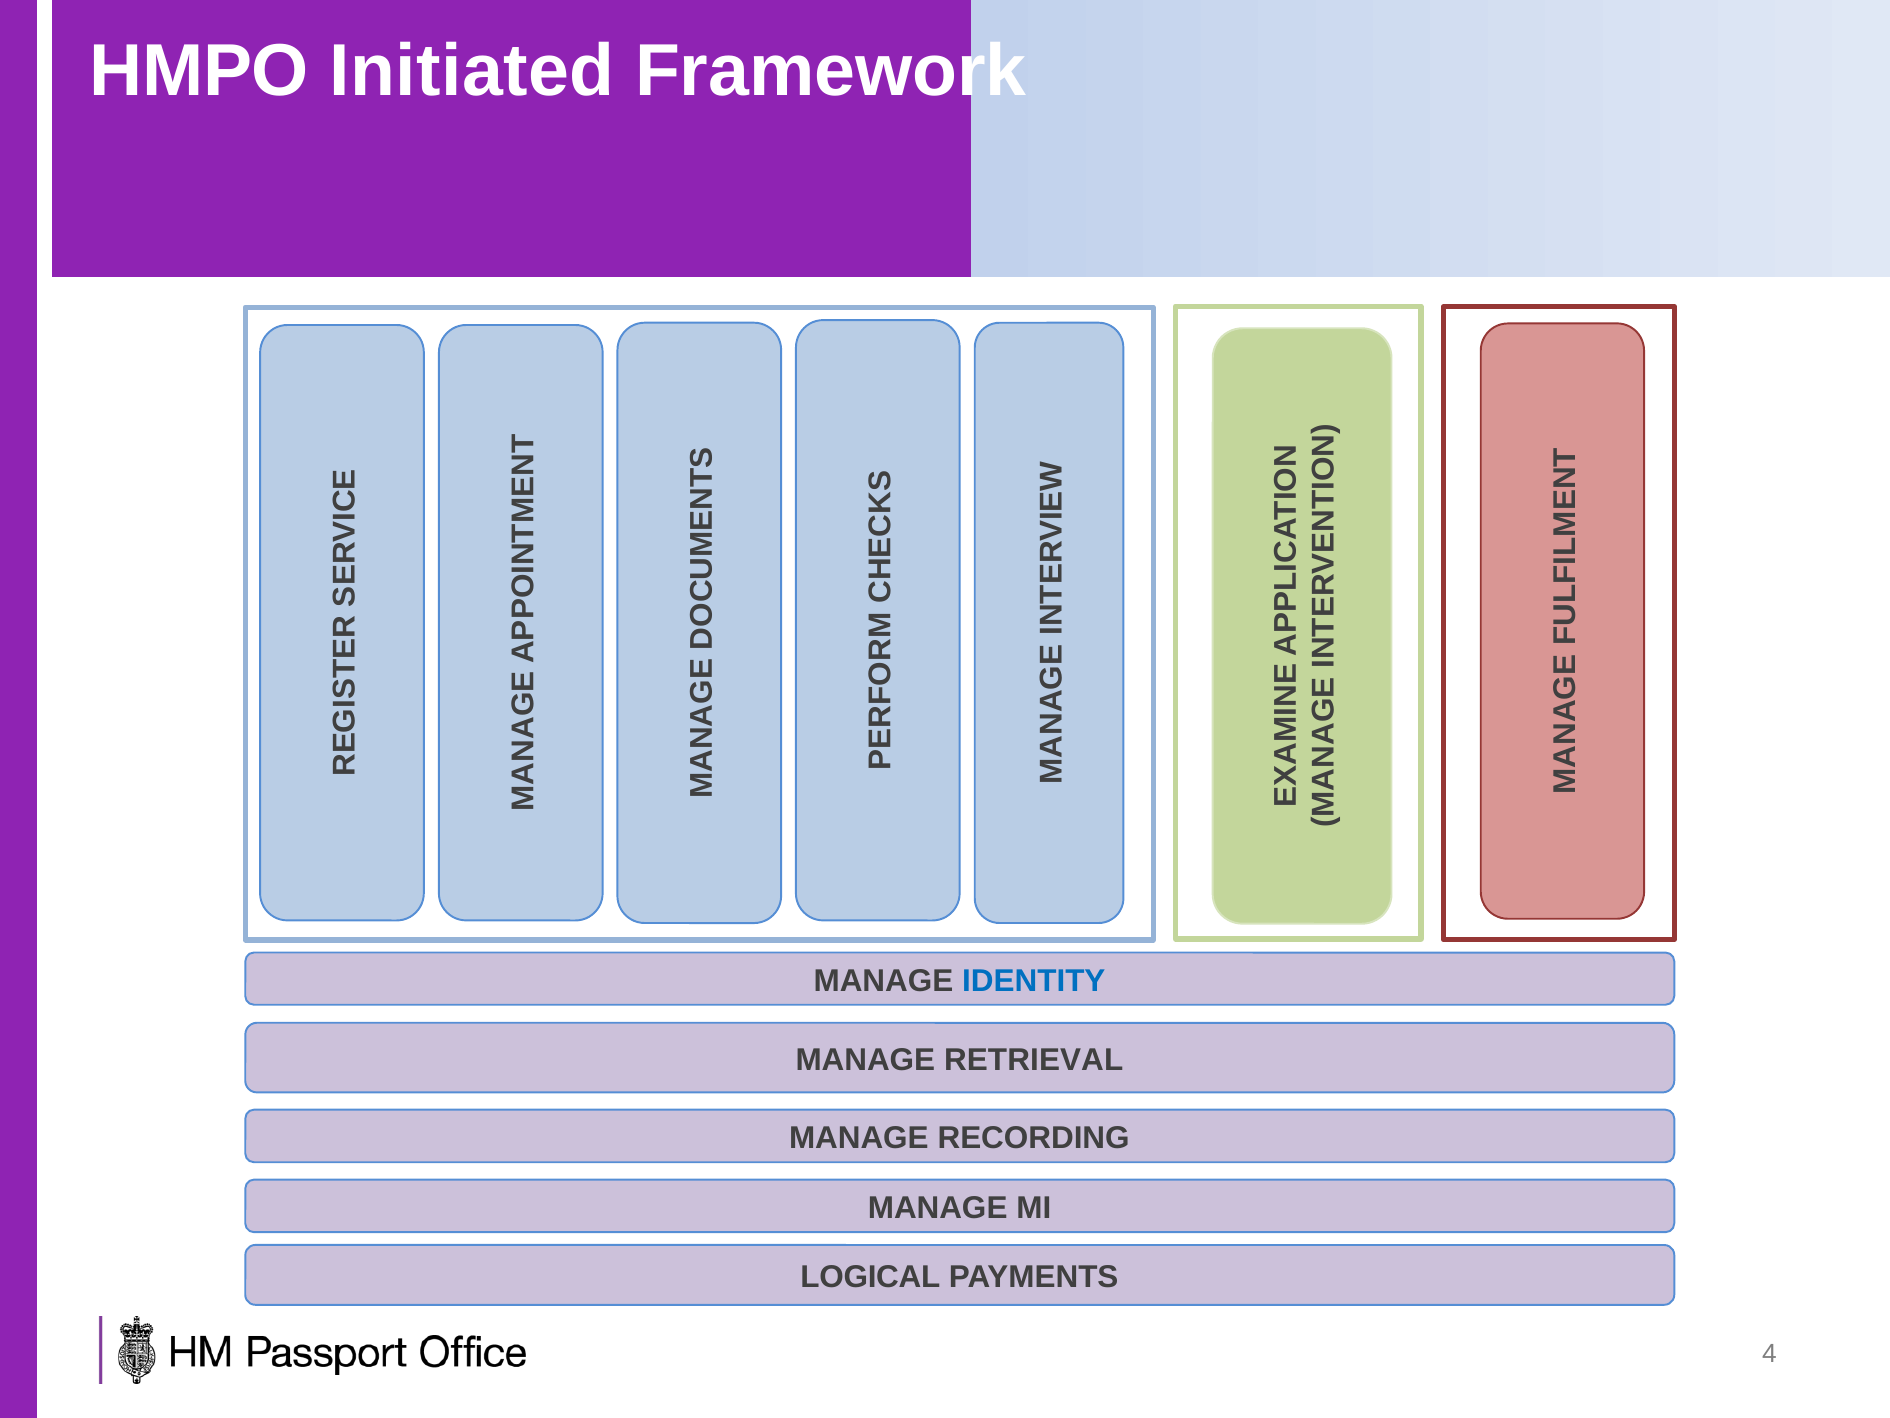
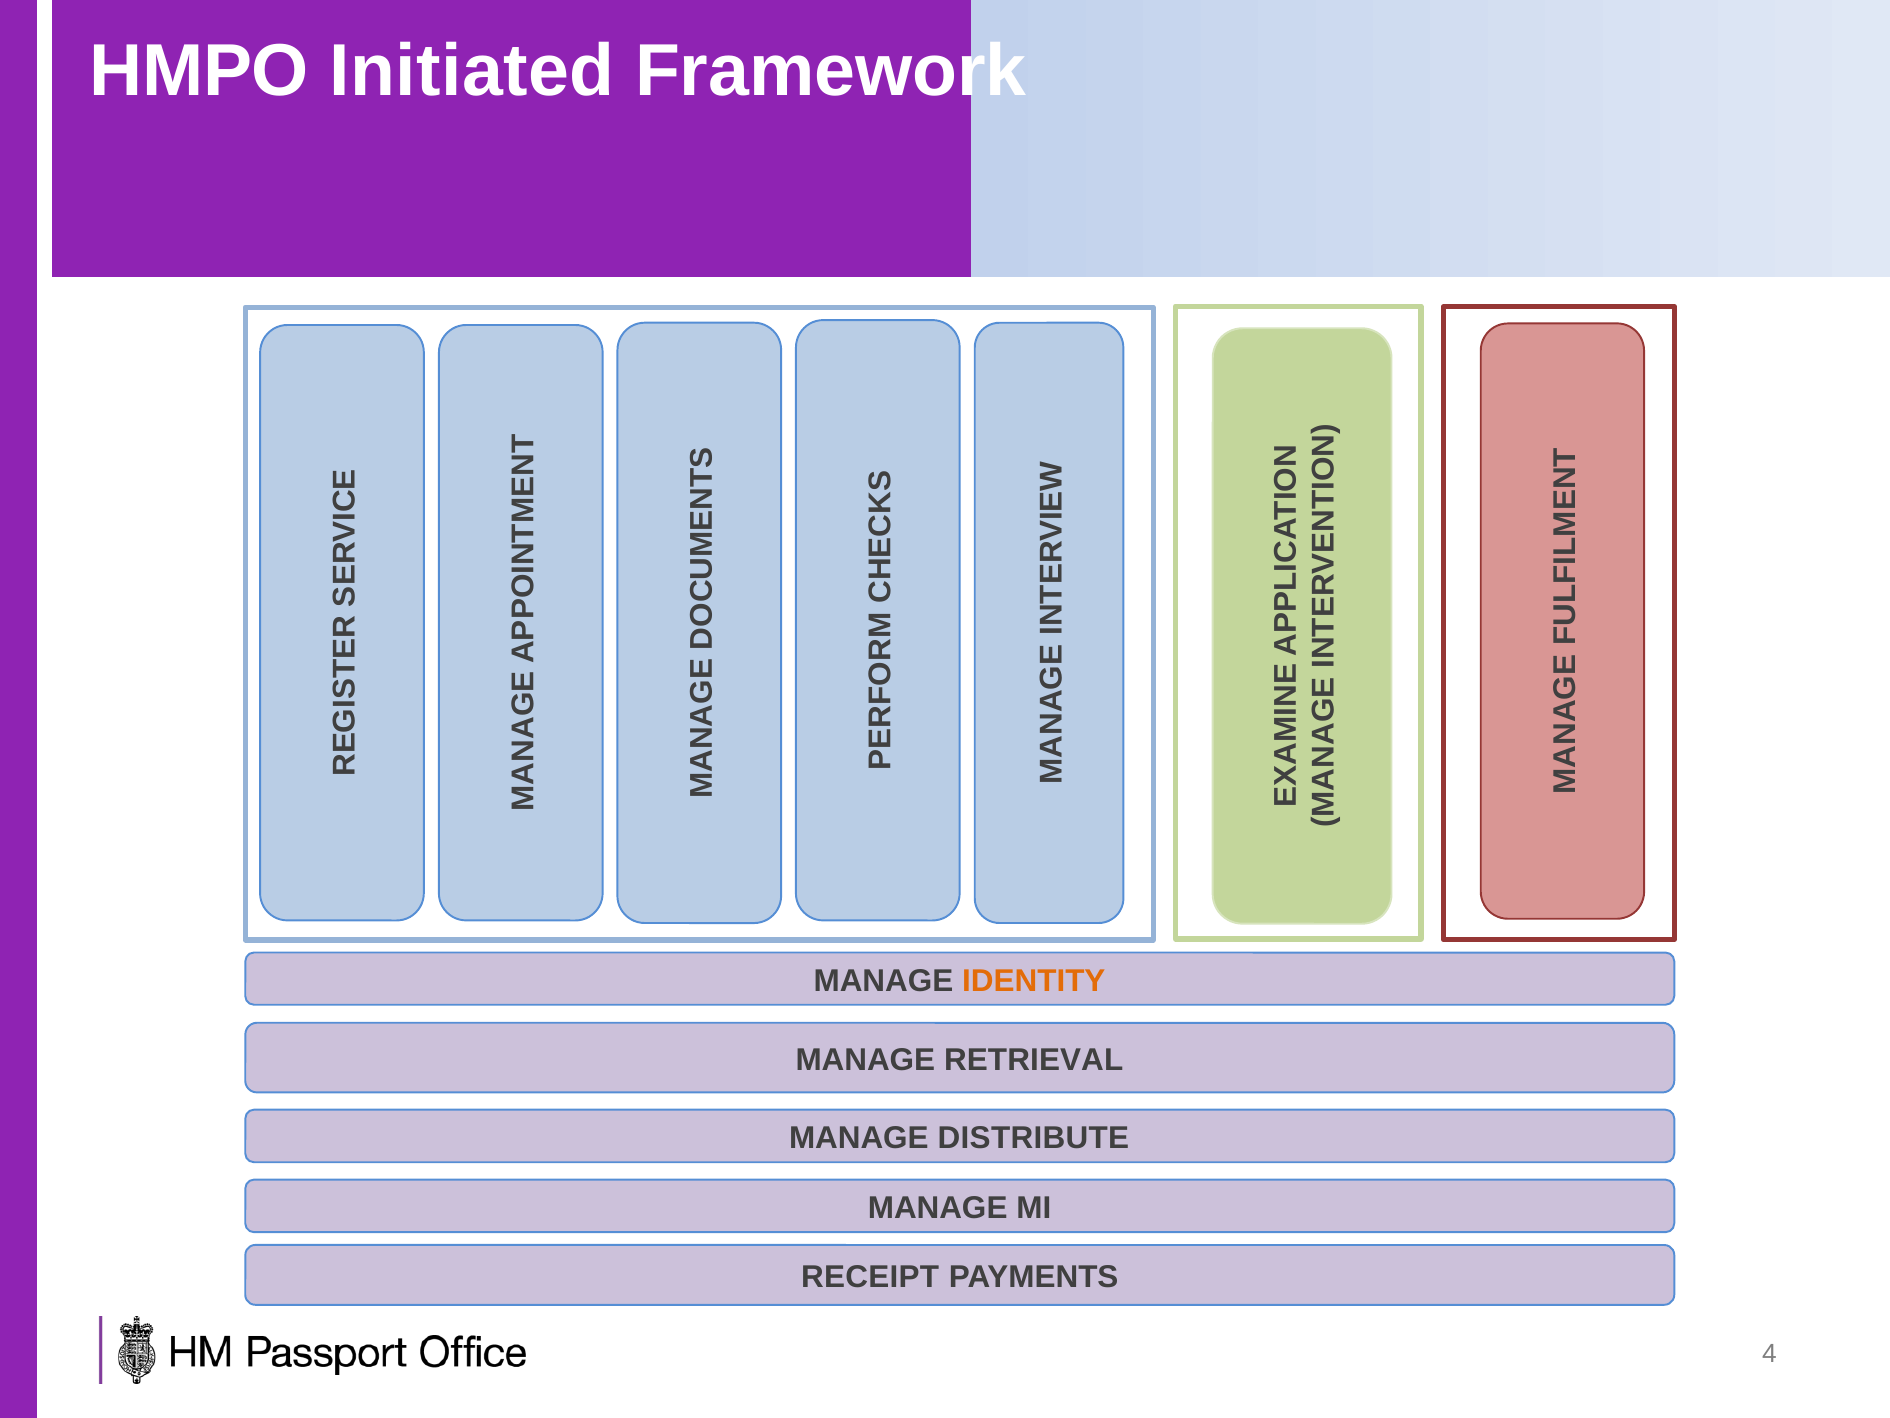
IDENTITY colour: blue -> orange
RECORDING: RECORDING -> DISTRIBUTE
LOGICAL: LOGICAL -> RECEIPT
